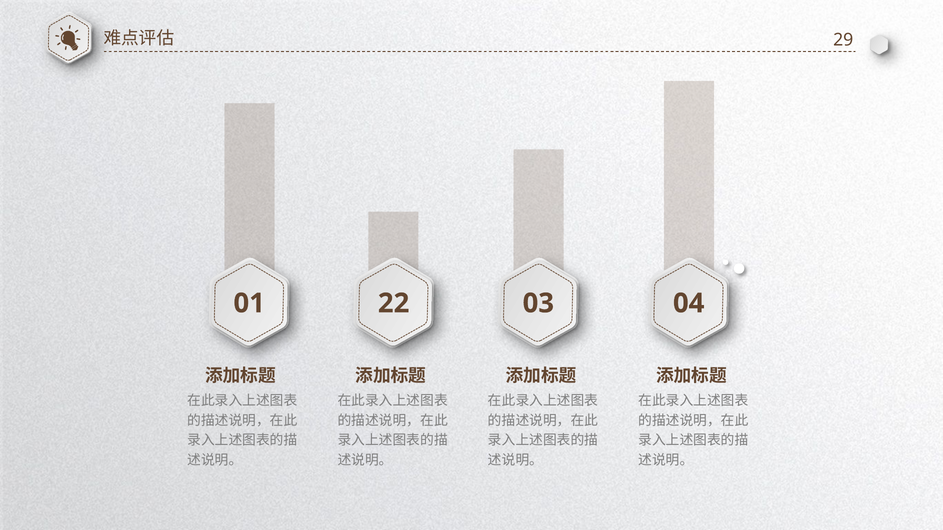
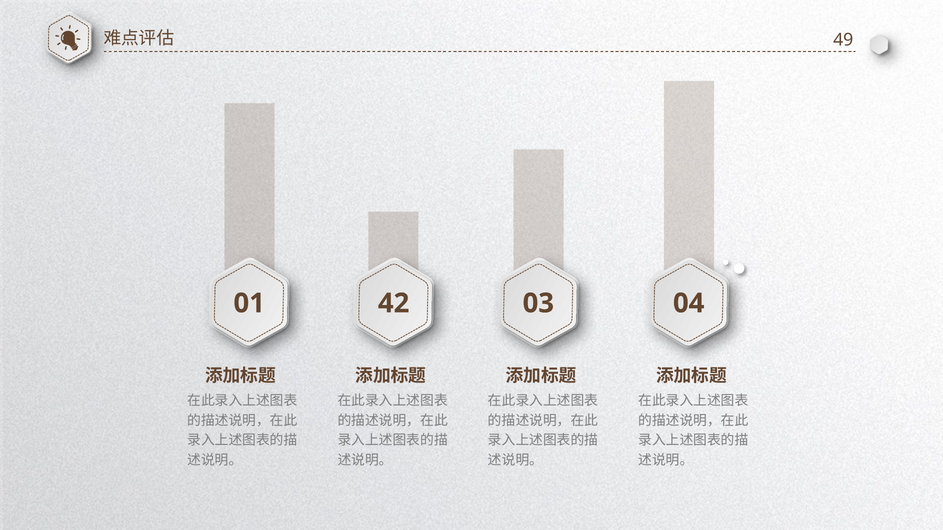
29: 29 -> 49
22: 22 -> 42
